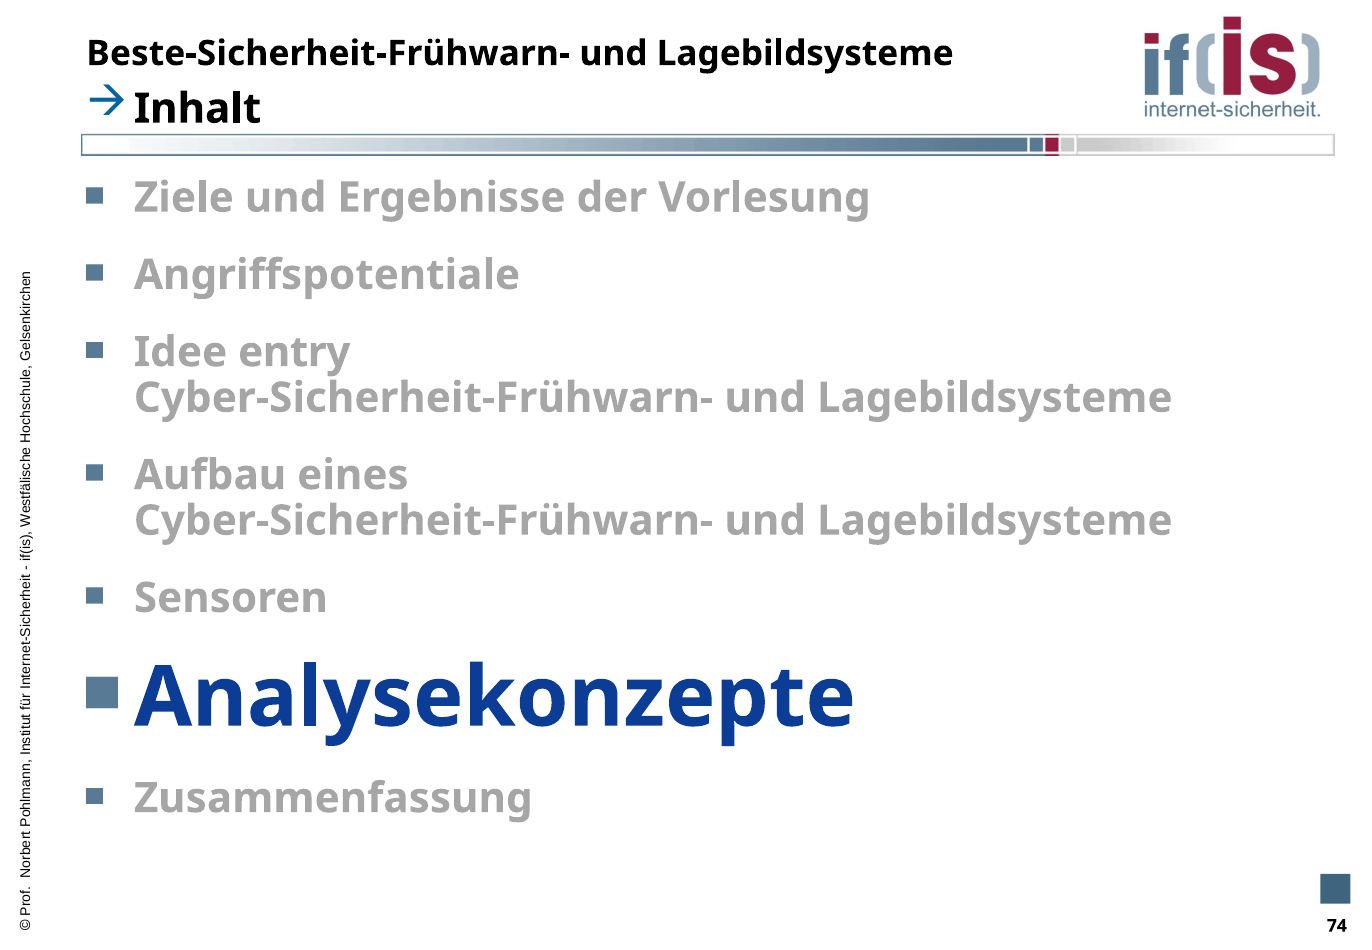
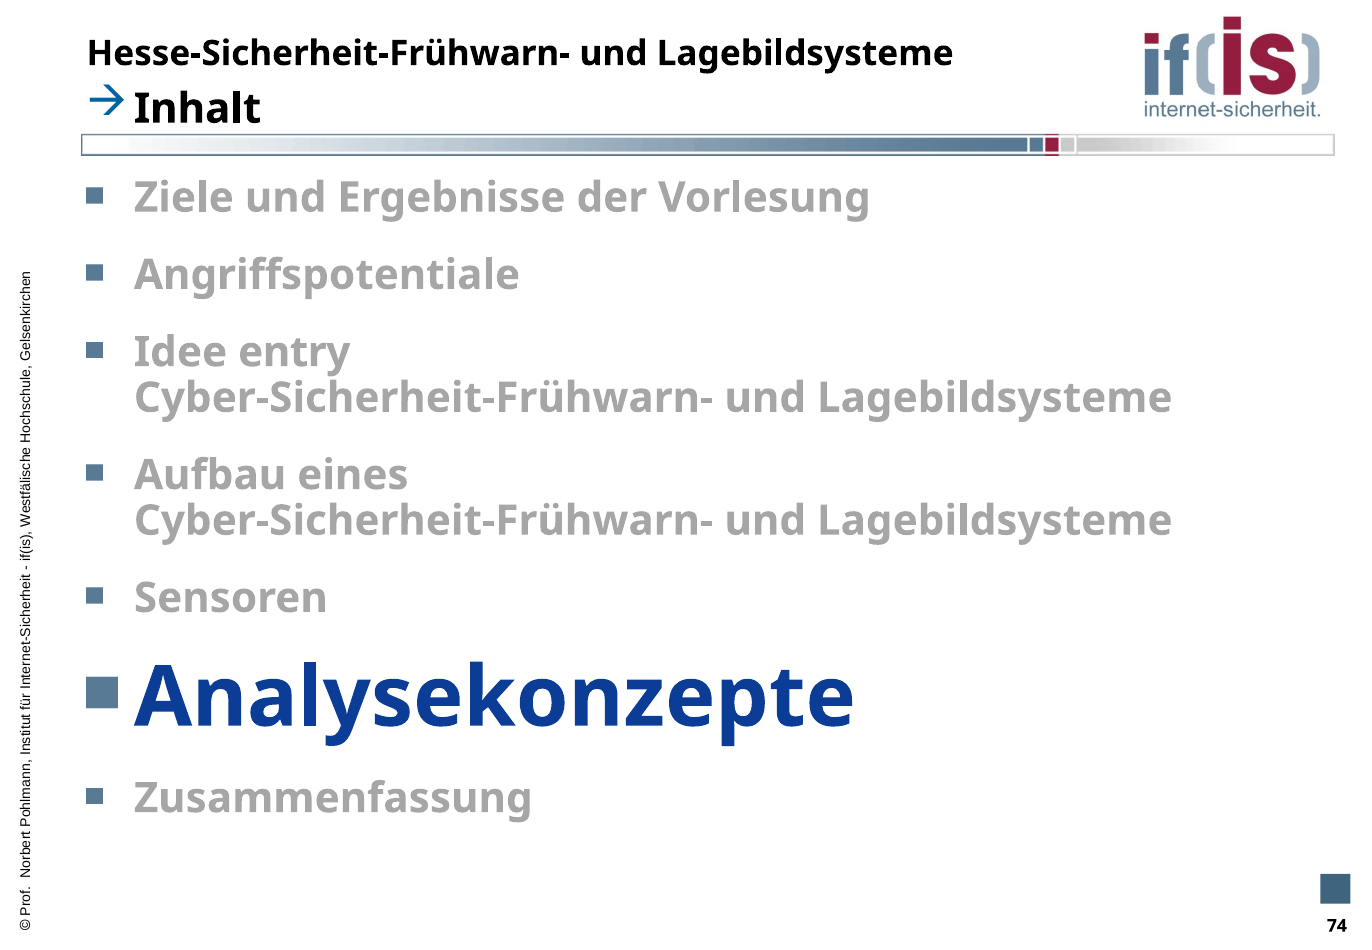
Beste-Sicherheit-Frühwarn-: Beste-Sicherheit-Frühwarn- -> Hesse-Sicherheit-Frühwarn-
